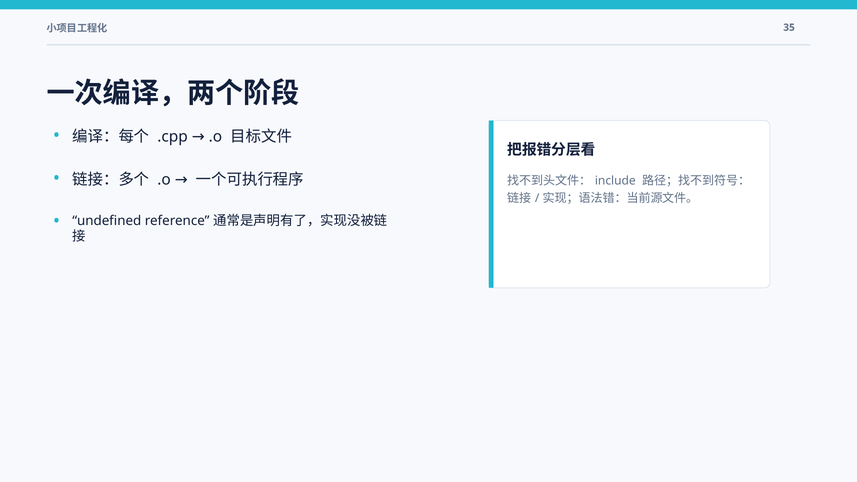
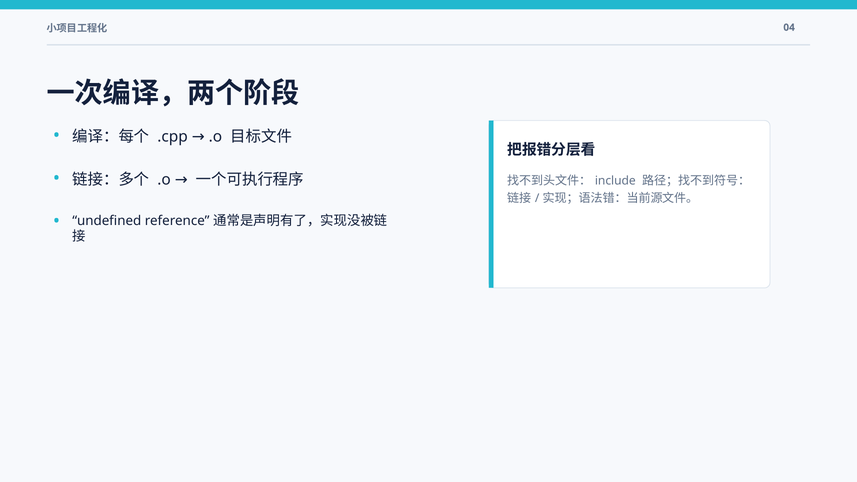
35: 35 -> 04
